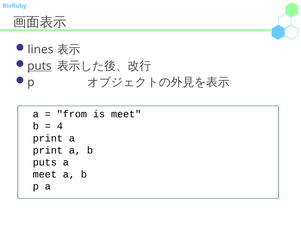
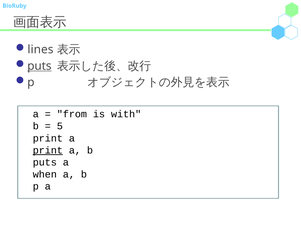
is meet: meet -> with
4: 4 -> 5
print at (48, 150) underline: none -> present
meet at (45, 174): meet -> when
